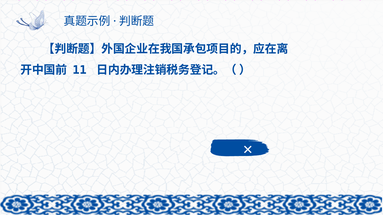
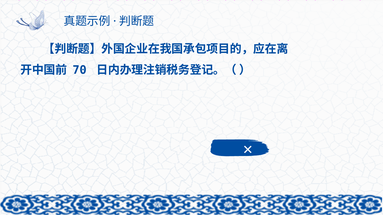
11: 11 -> 70
